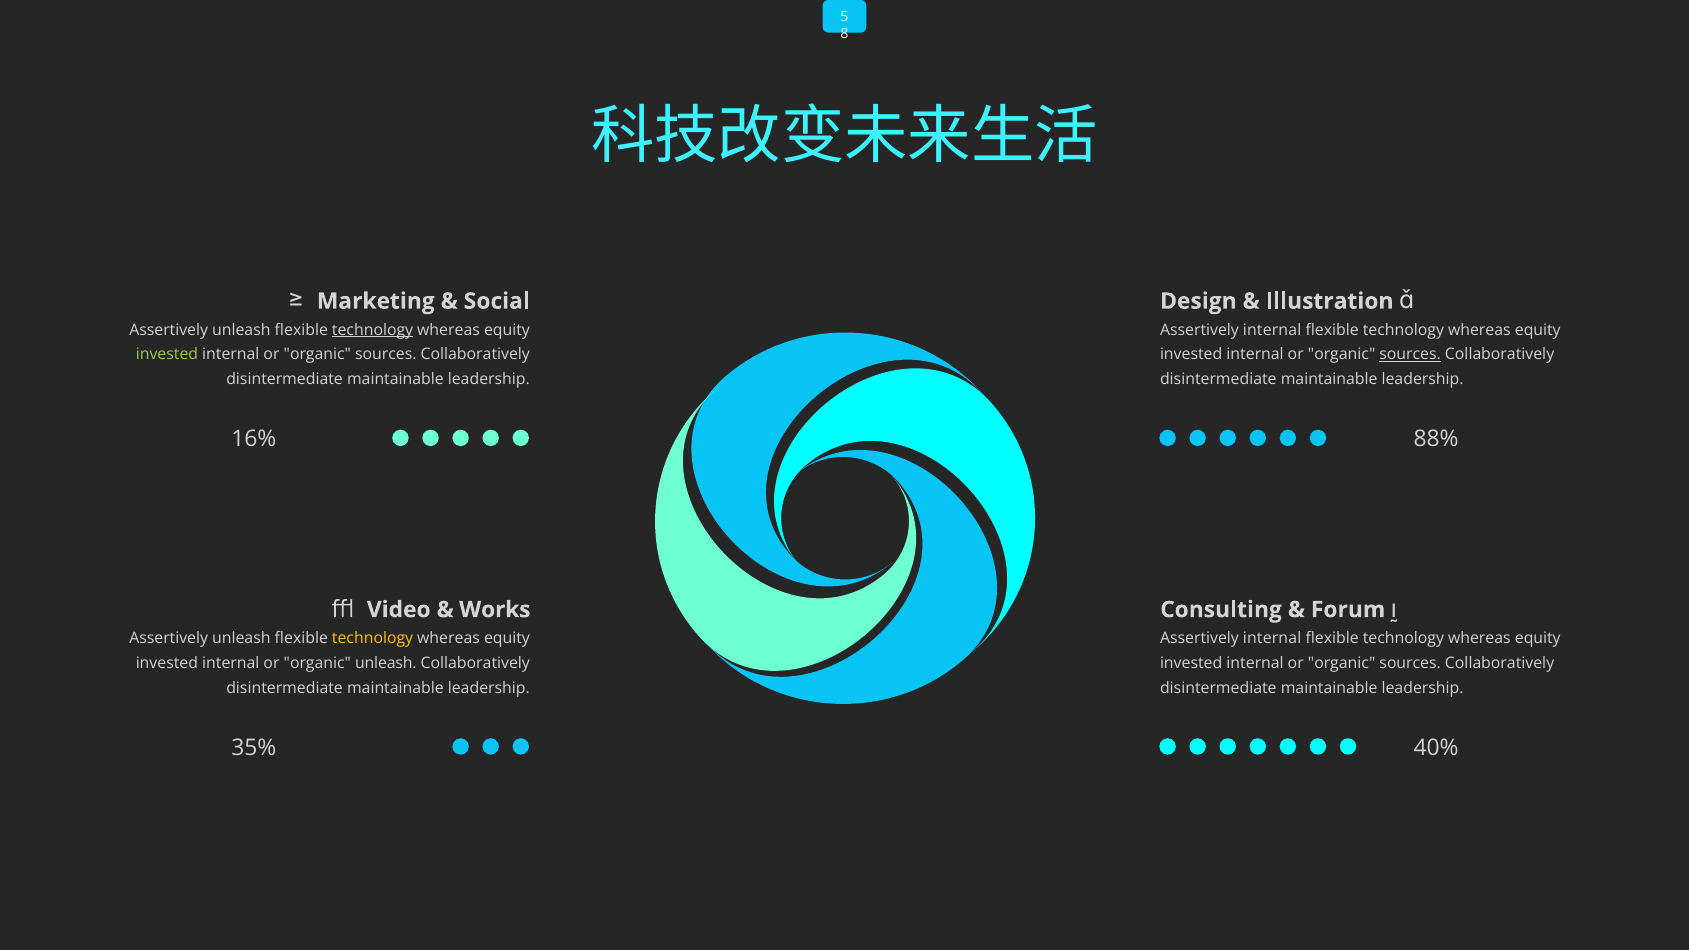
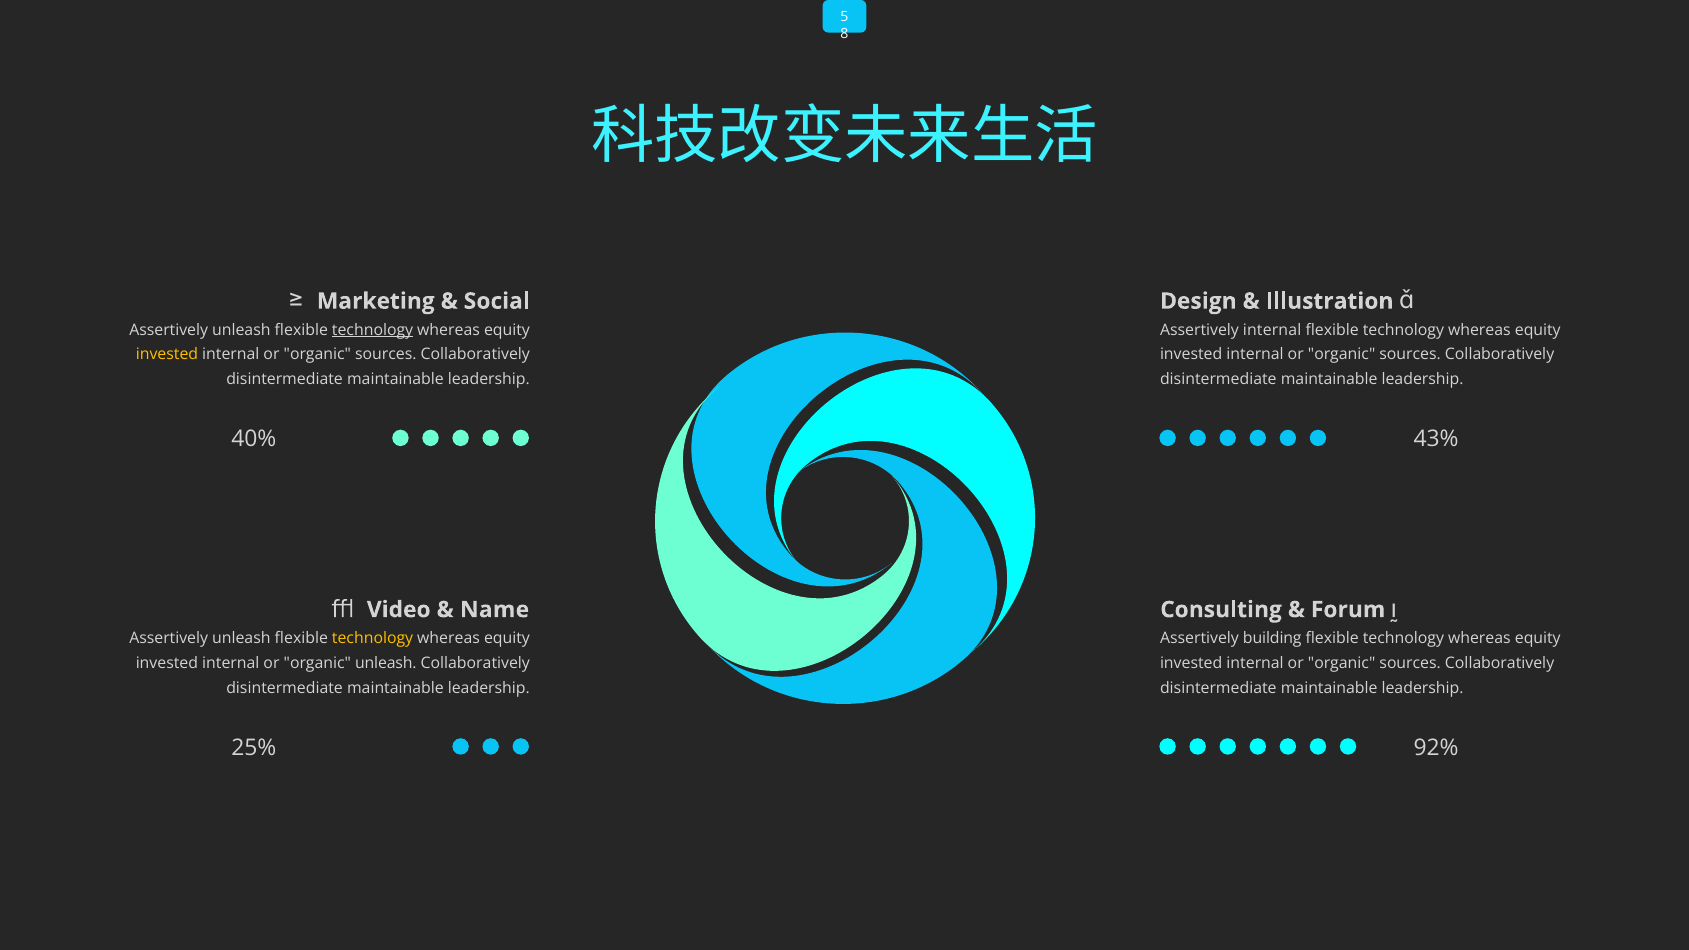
invested at (167, 355) colour: light green -> yellow
sources at (1410, 355) underline: present -> none
16%: 16% -> 40%
88%: 88% -> 43%
Works: Works -> Name
internal at (1272, 639): internal -> building
35%: 35% -> 25%
40%: 40% -> 92%
